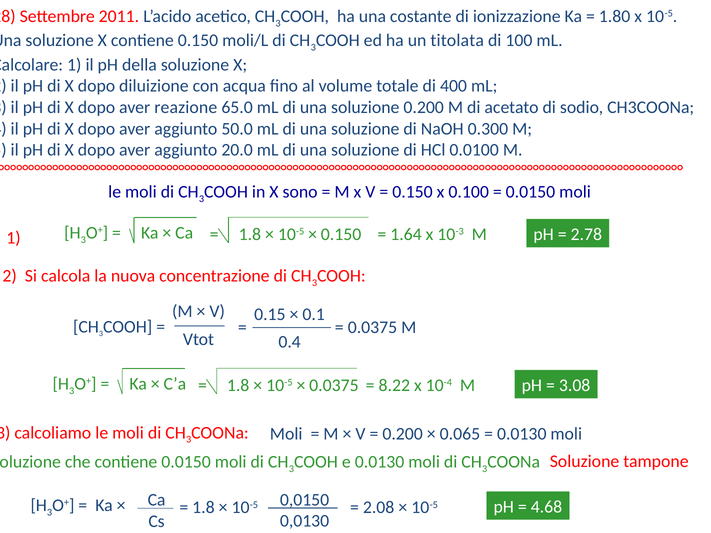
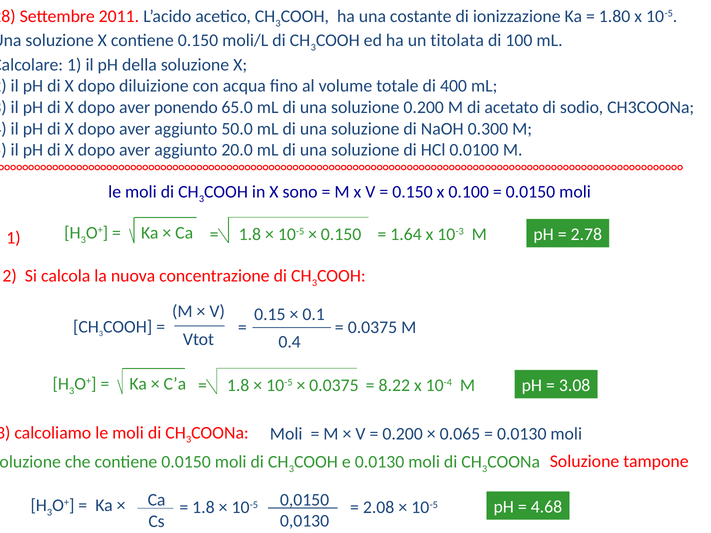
reazione: reazione -> ponendo
